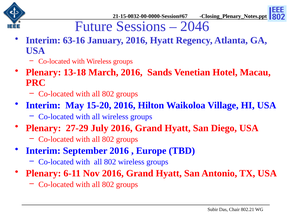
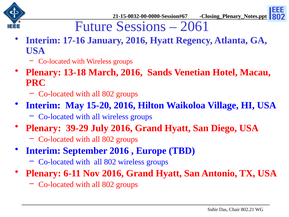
2046: 2046 -> 2061
63-16: 63-16 -> 17-16
27-29: 27-29 -> 39-29
